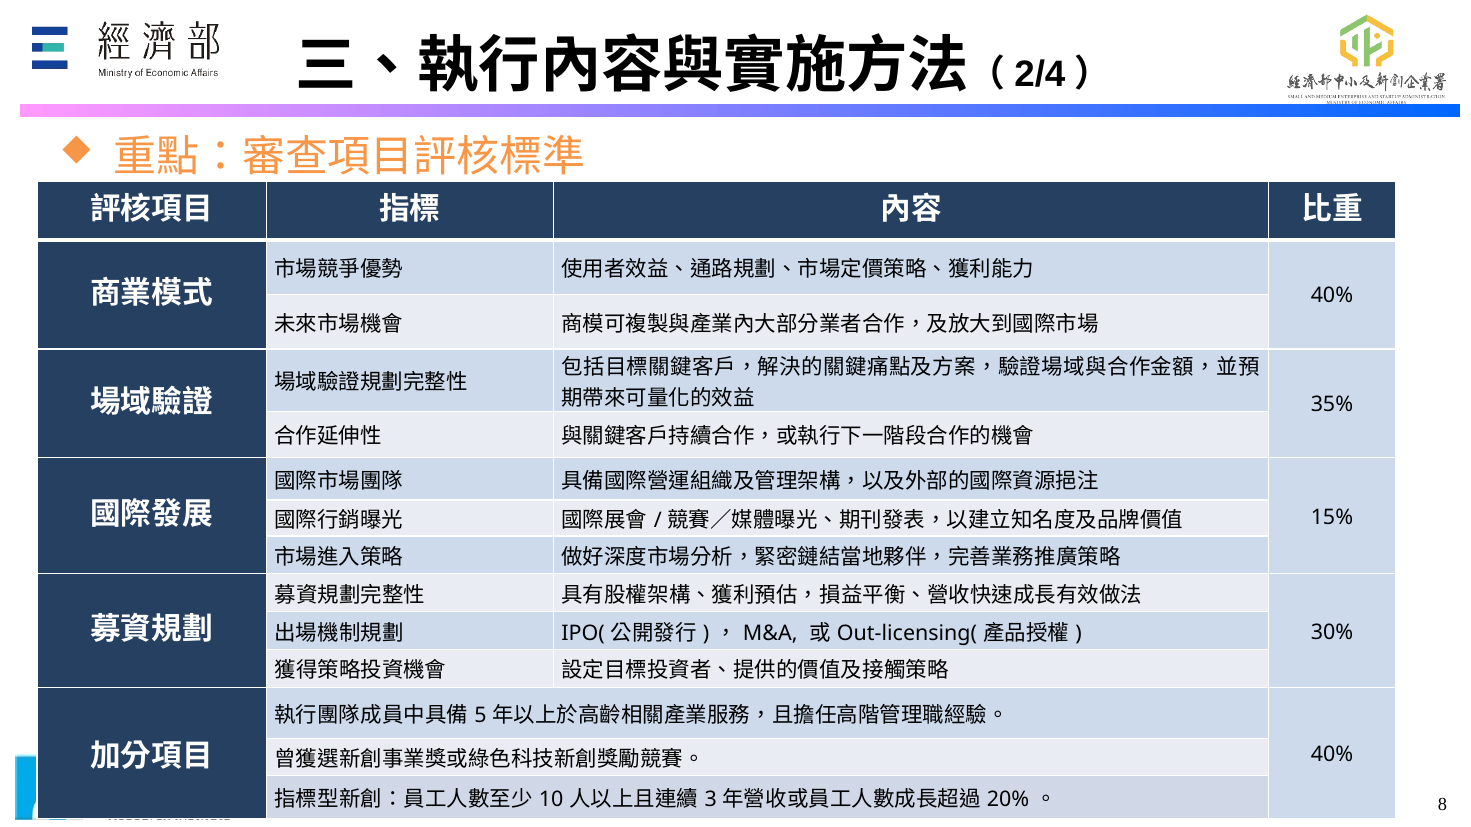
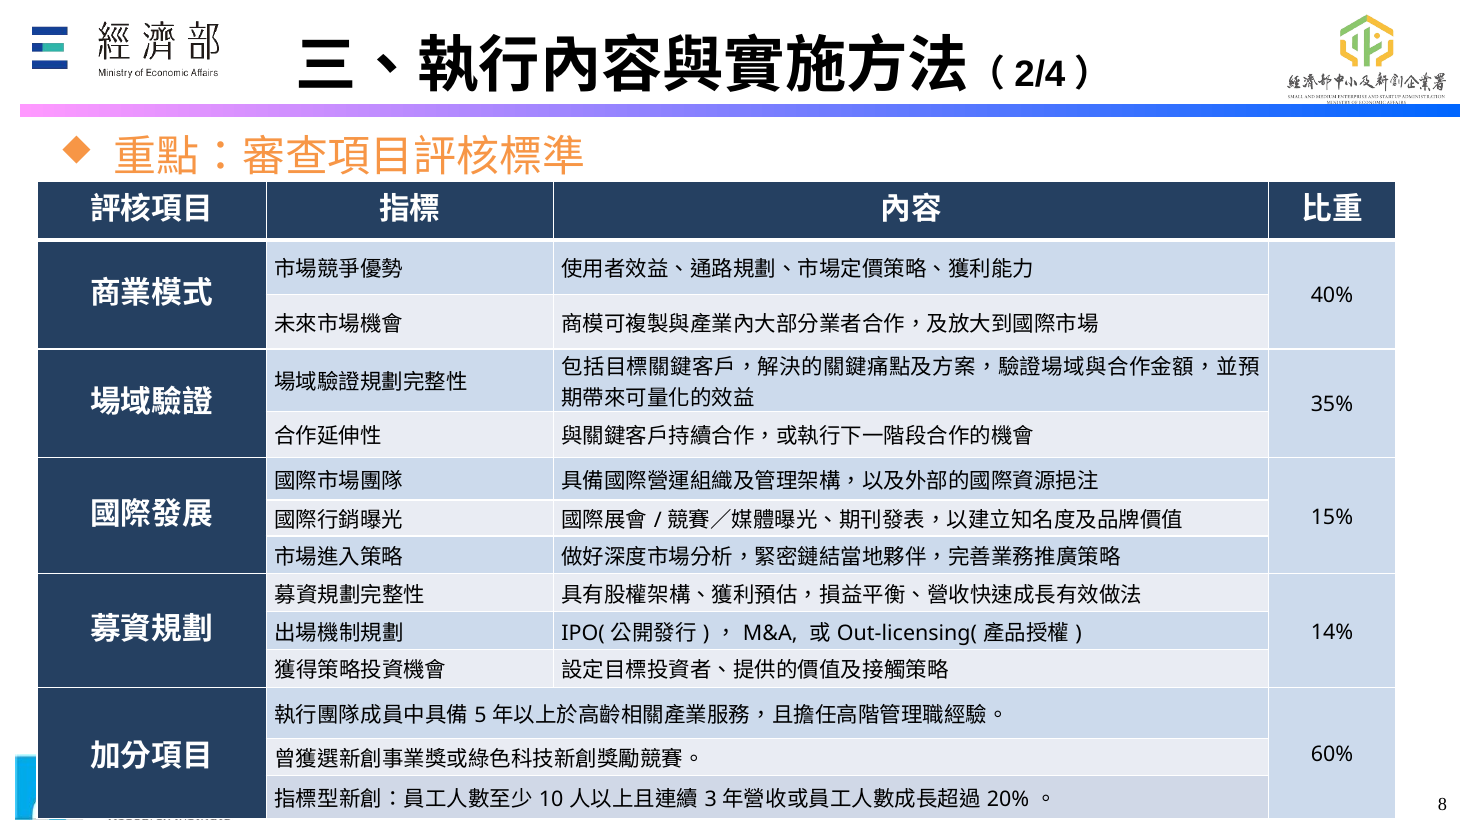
30%: 30% -> 14%
40% at (1332, 755): 40% -> 60%
